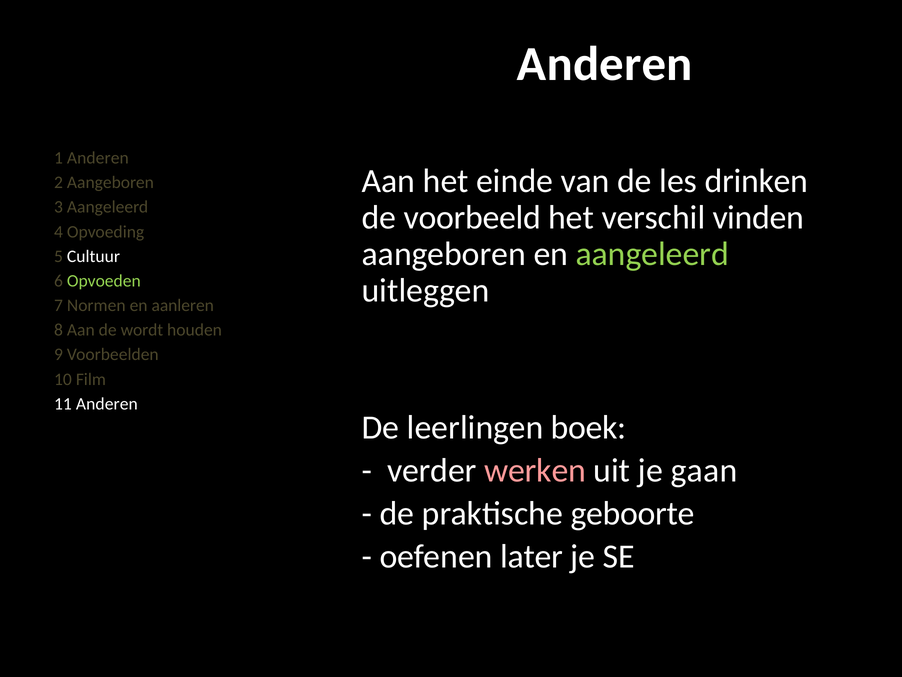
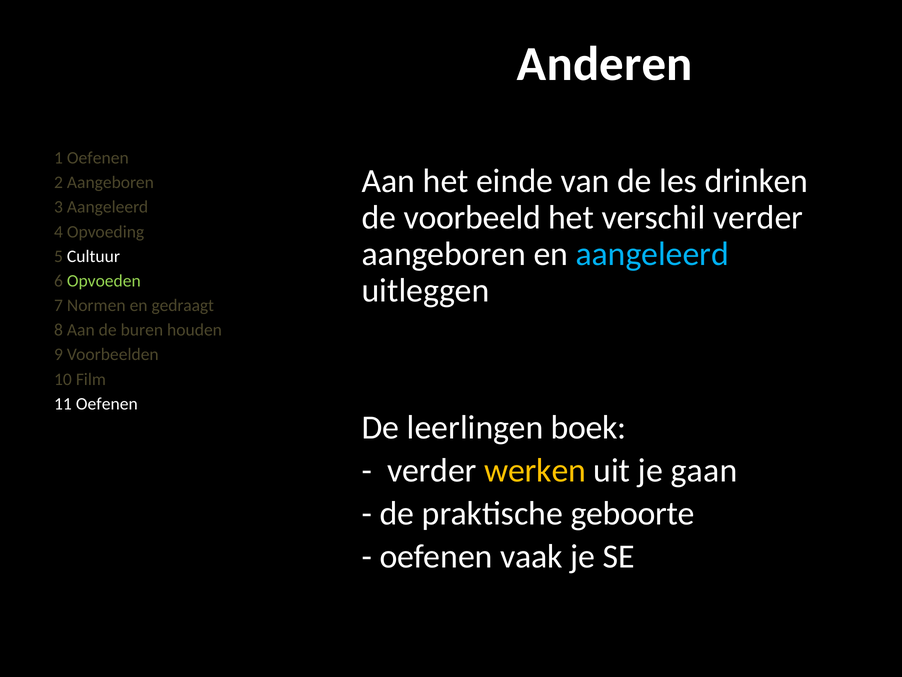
1 Anderen: Anderen -> Oefenen
verschil vinden: vinden -> verder
aangeleerd at (652, 254) colour: light green -> light blue
aanleren: aanleren -> gedraagt
wordt: wordt -> buren
11 Anderen: Anderen -> Oefenen
werken colour: pink -> yellow
later: later -> vaak
